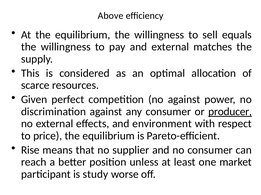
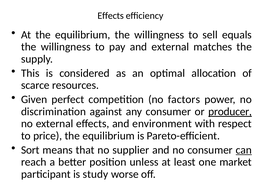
Above at (111, 16): Above -> Effects
no against: against -> factors
Rise: Rise -> Sort
can underline: none -> present
